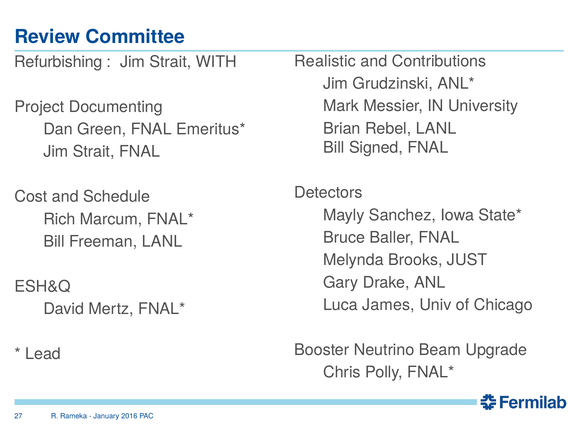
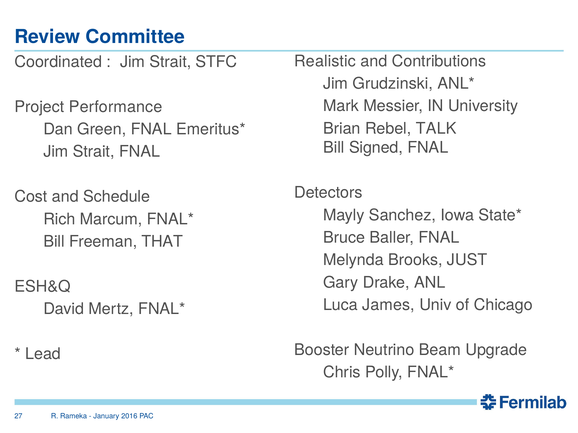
Refurbishing: Refurbishing -> Coordinated
WITH: WITH -> STFC
Documenting: Documenting -> Performance
Rebel LANL: LANL -> TALK
Freeman LANL: LANL -> THAT
